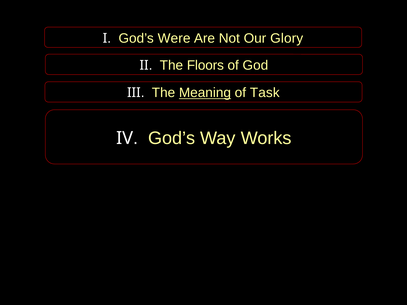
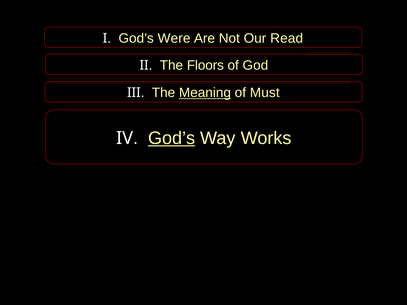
Glory: Glory -> Read
Task: Task -> Must
God’s at (172, 138) underline: none -> present
